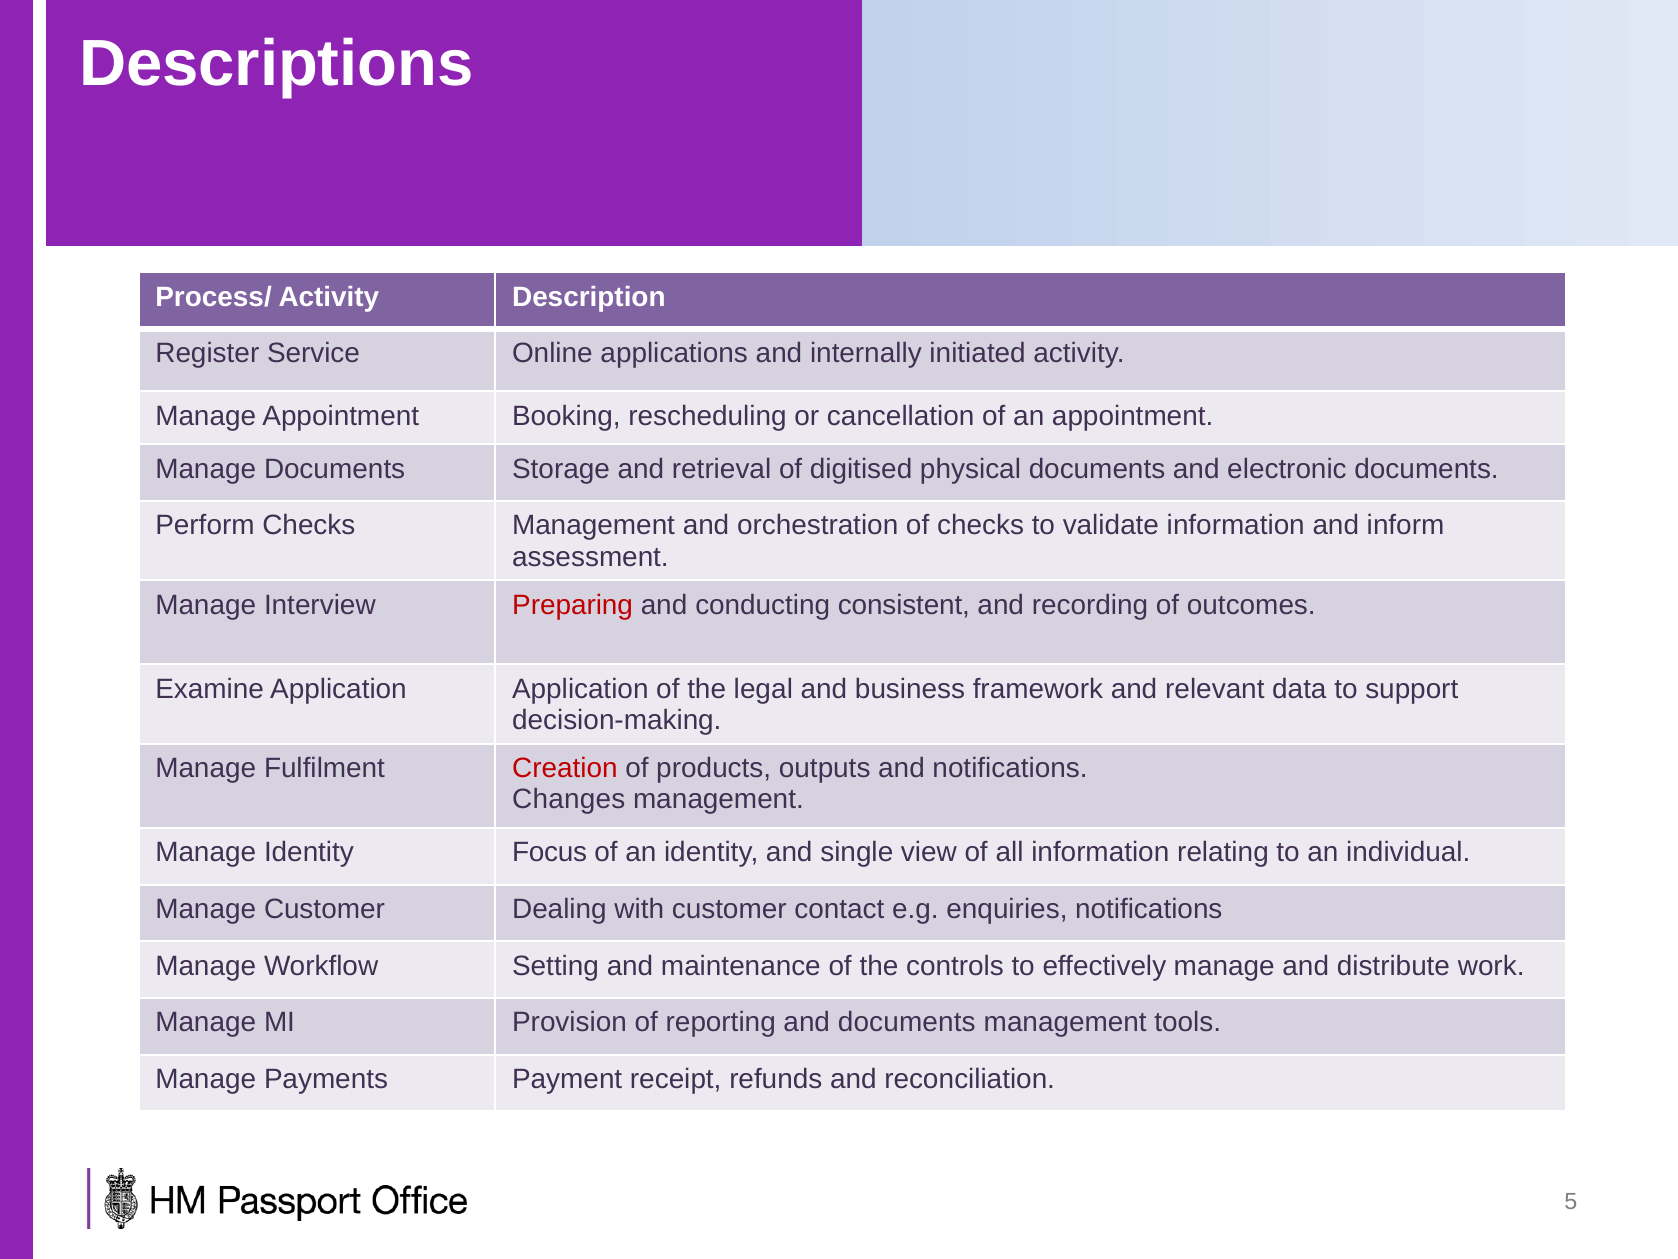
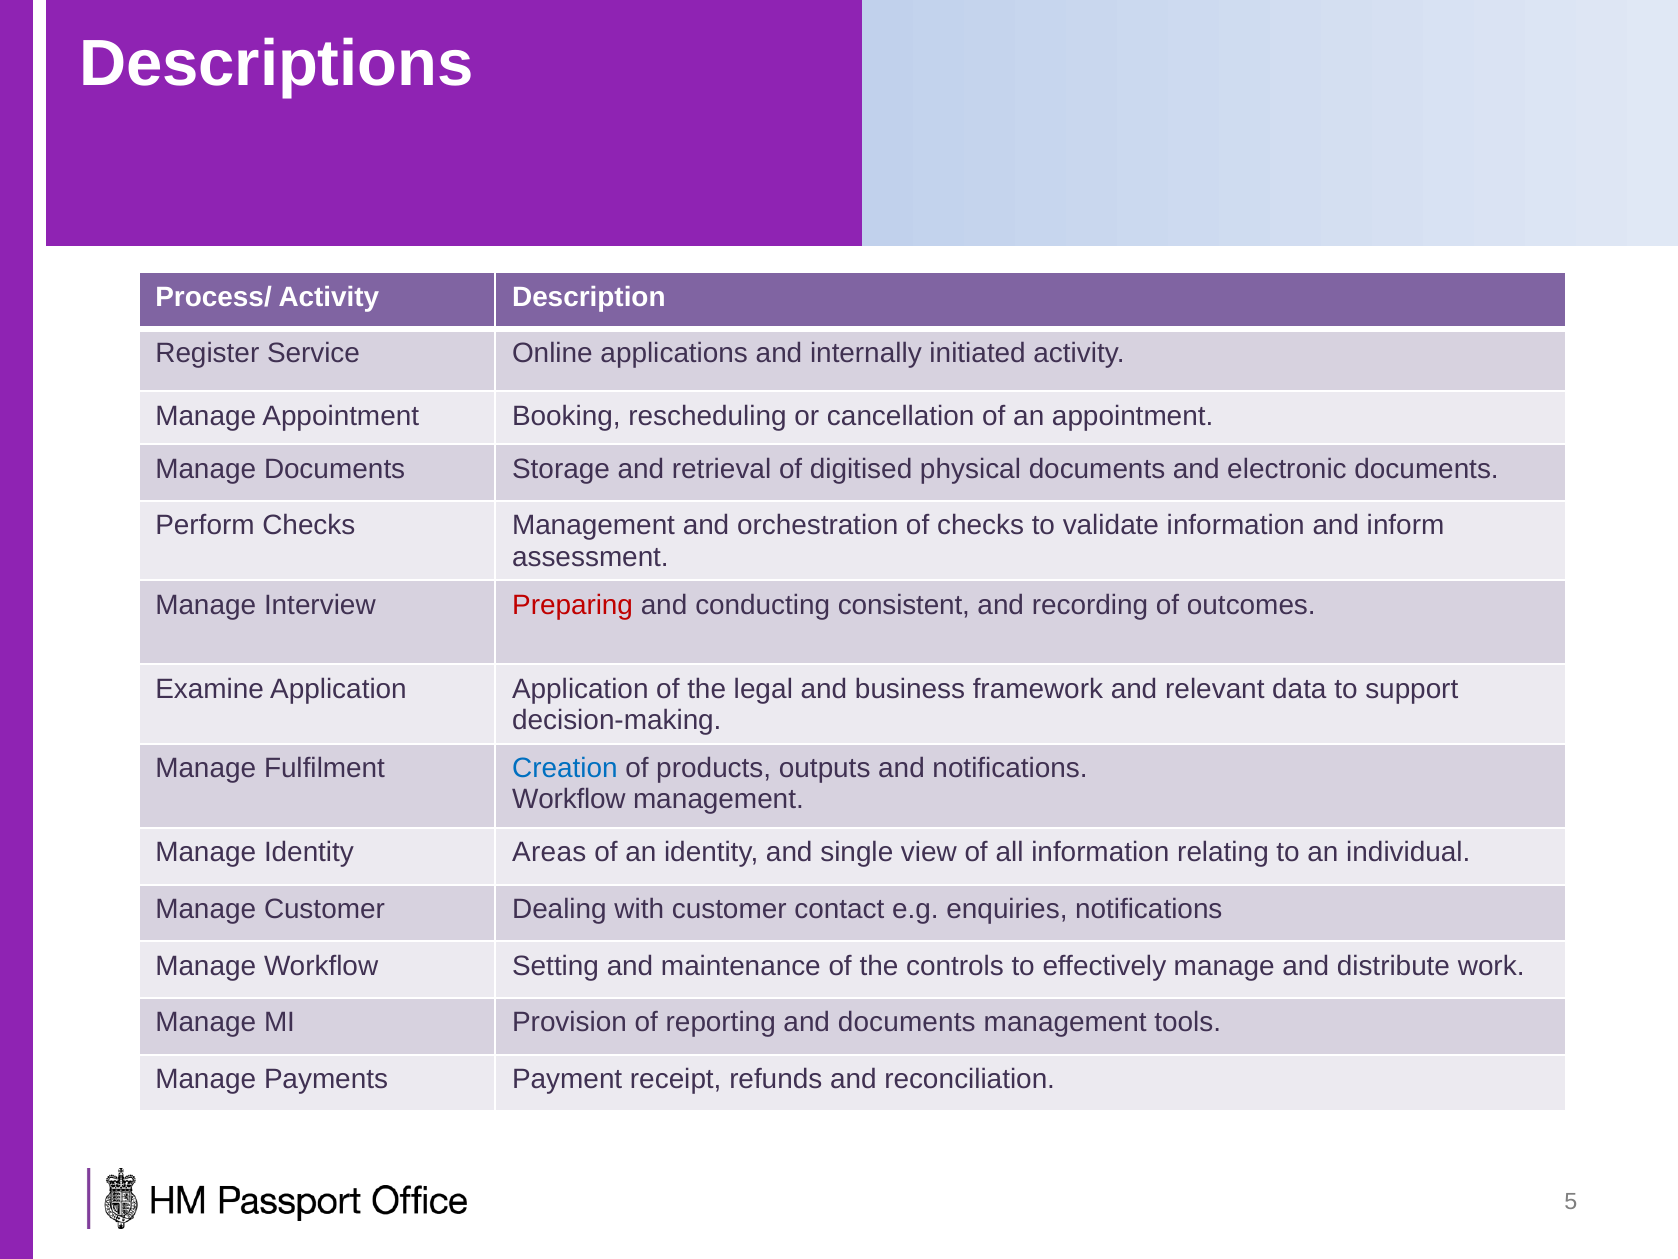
Creation colour: red -> blue
Changes at (569, 799): Changes -> Workflow
Focus: Focus -> Areas
